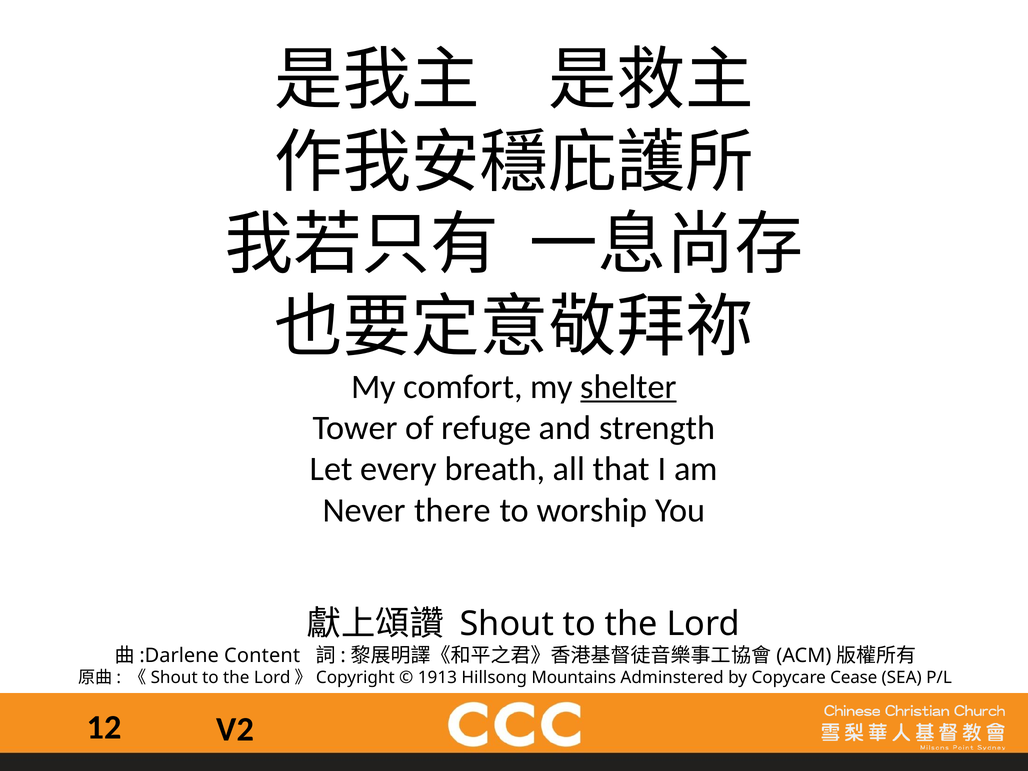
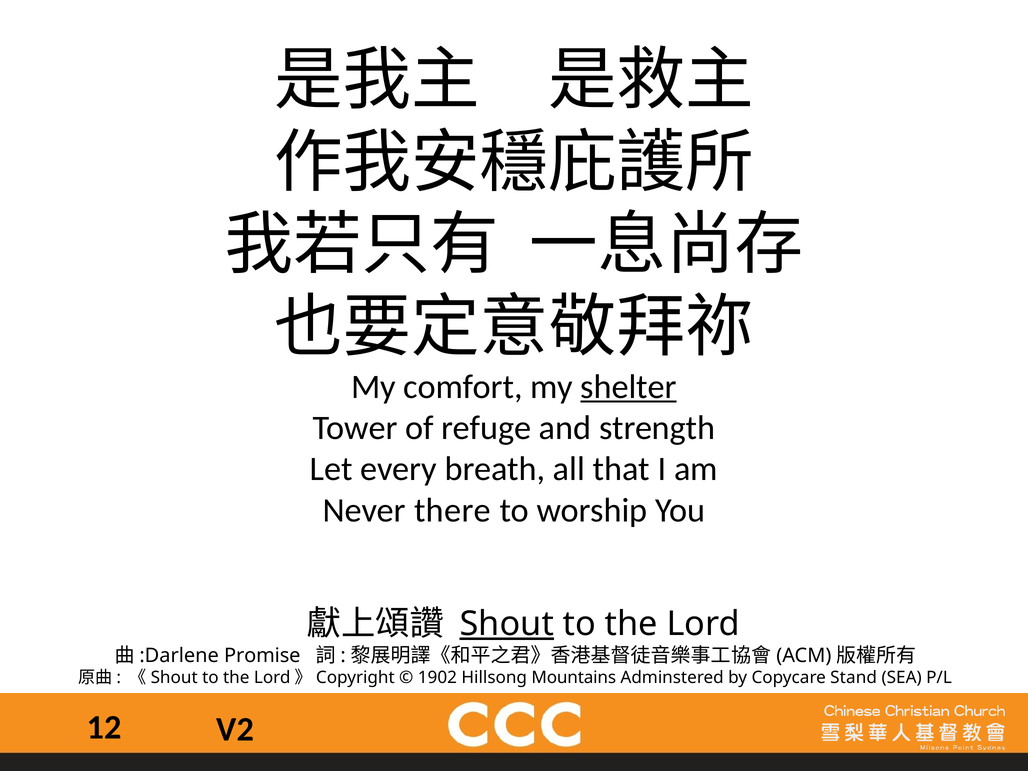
Shout underline: none -> present
Content: Content -> Promise
1913: 1913 -> 1902
Cease: Cease -> Stand
